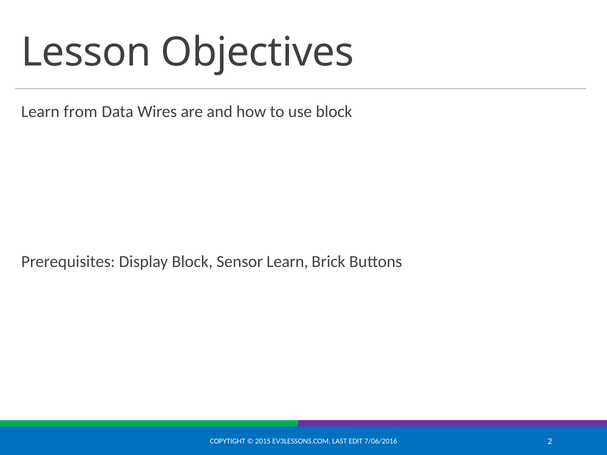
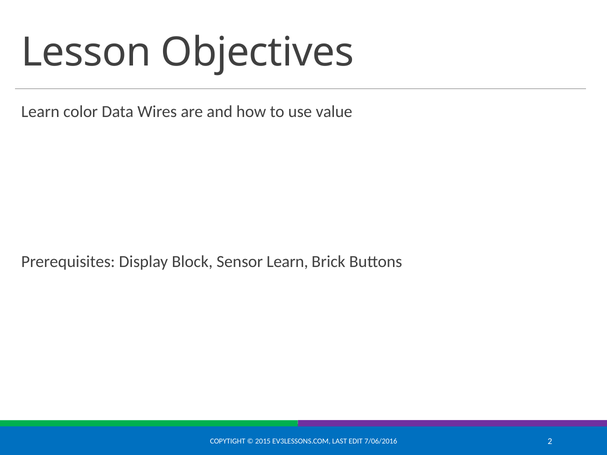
from: from -> color
use block: block -> value
